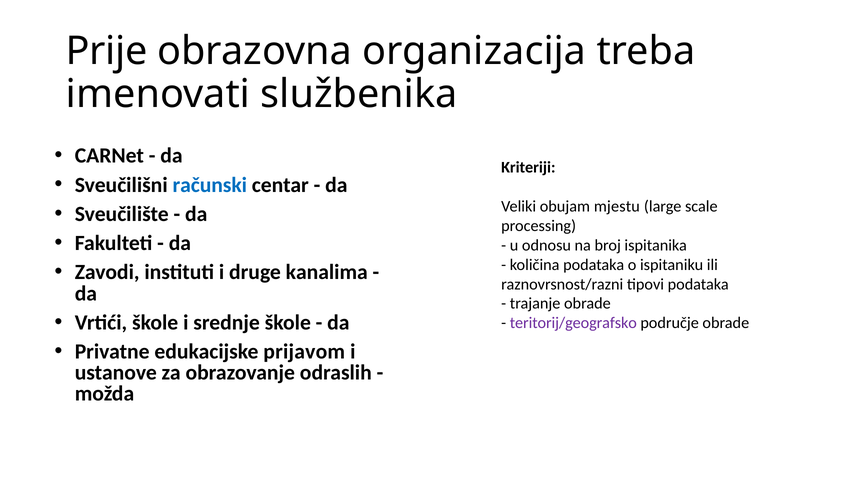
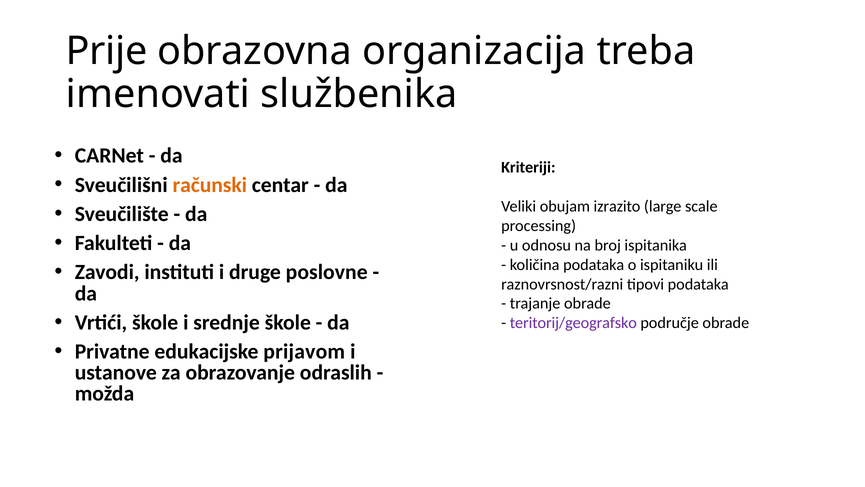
računski colour: blue -> orange
mjestu: mjestu -> izrazito
kanalima: kanalima -> poslovne
